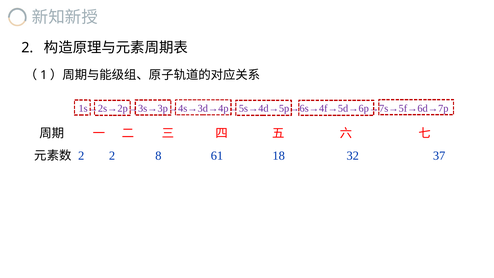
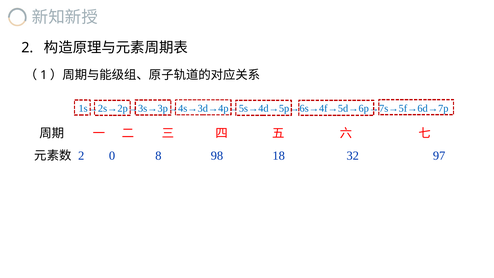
1s→2s→2p→3s→3p→4s→3d→4p→5s→4d→5p→6s→4f→5d→6p→7s→5f→6d→7p colour: purple -> blue
2 2: 2 -> 0
61: 61 -> 98
37: 37 -> 97
